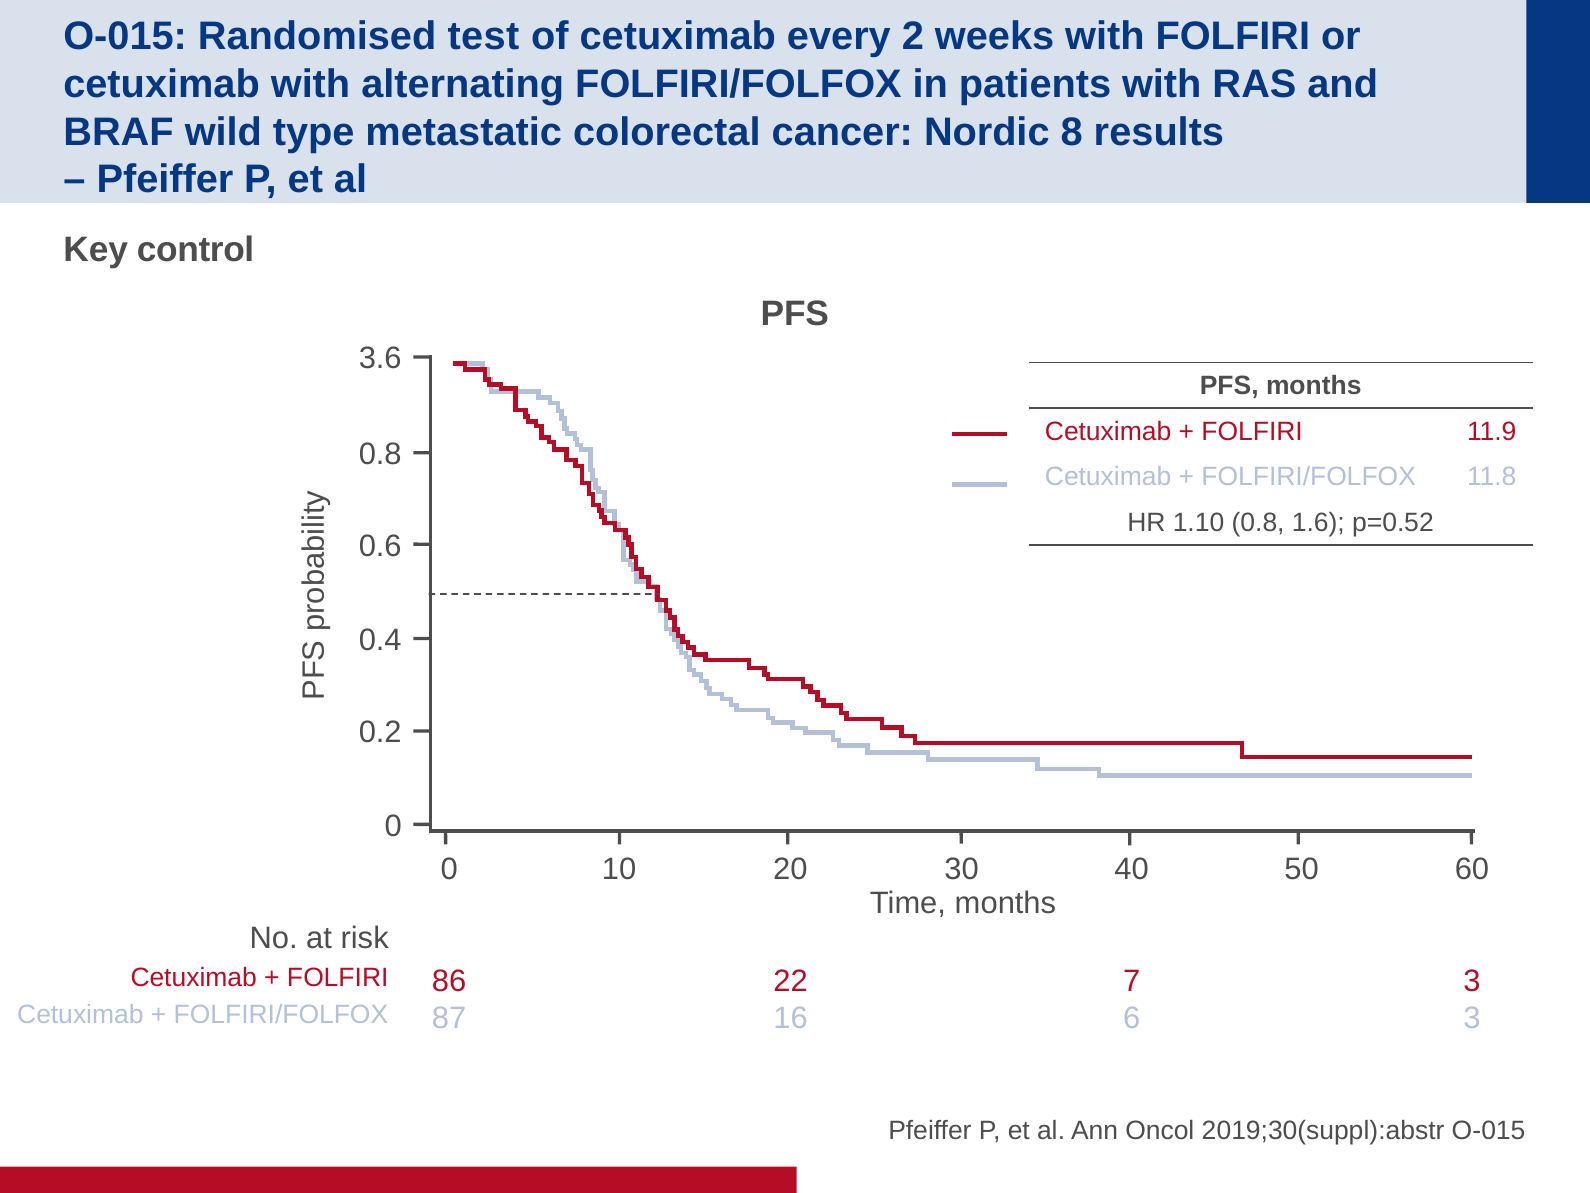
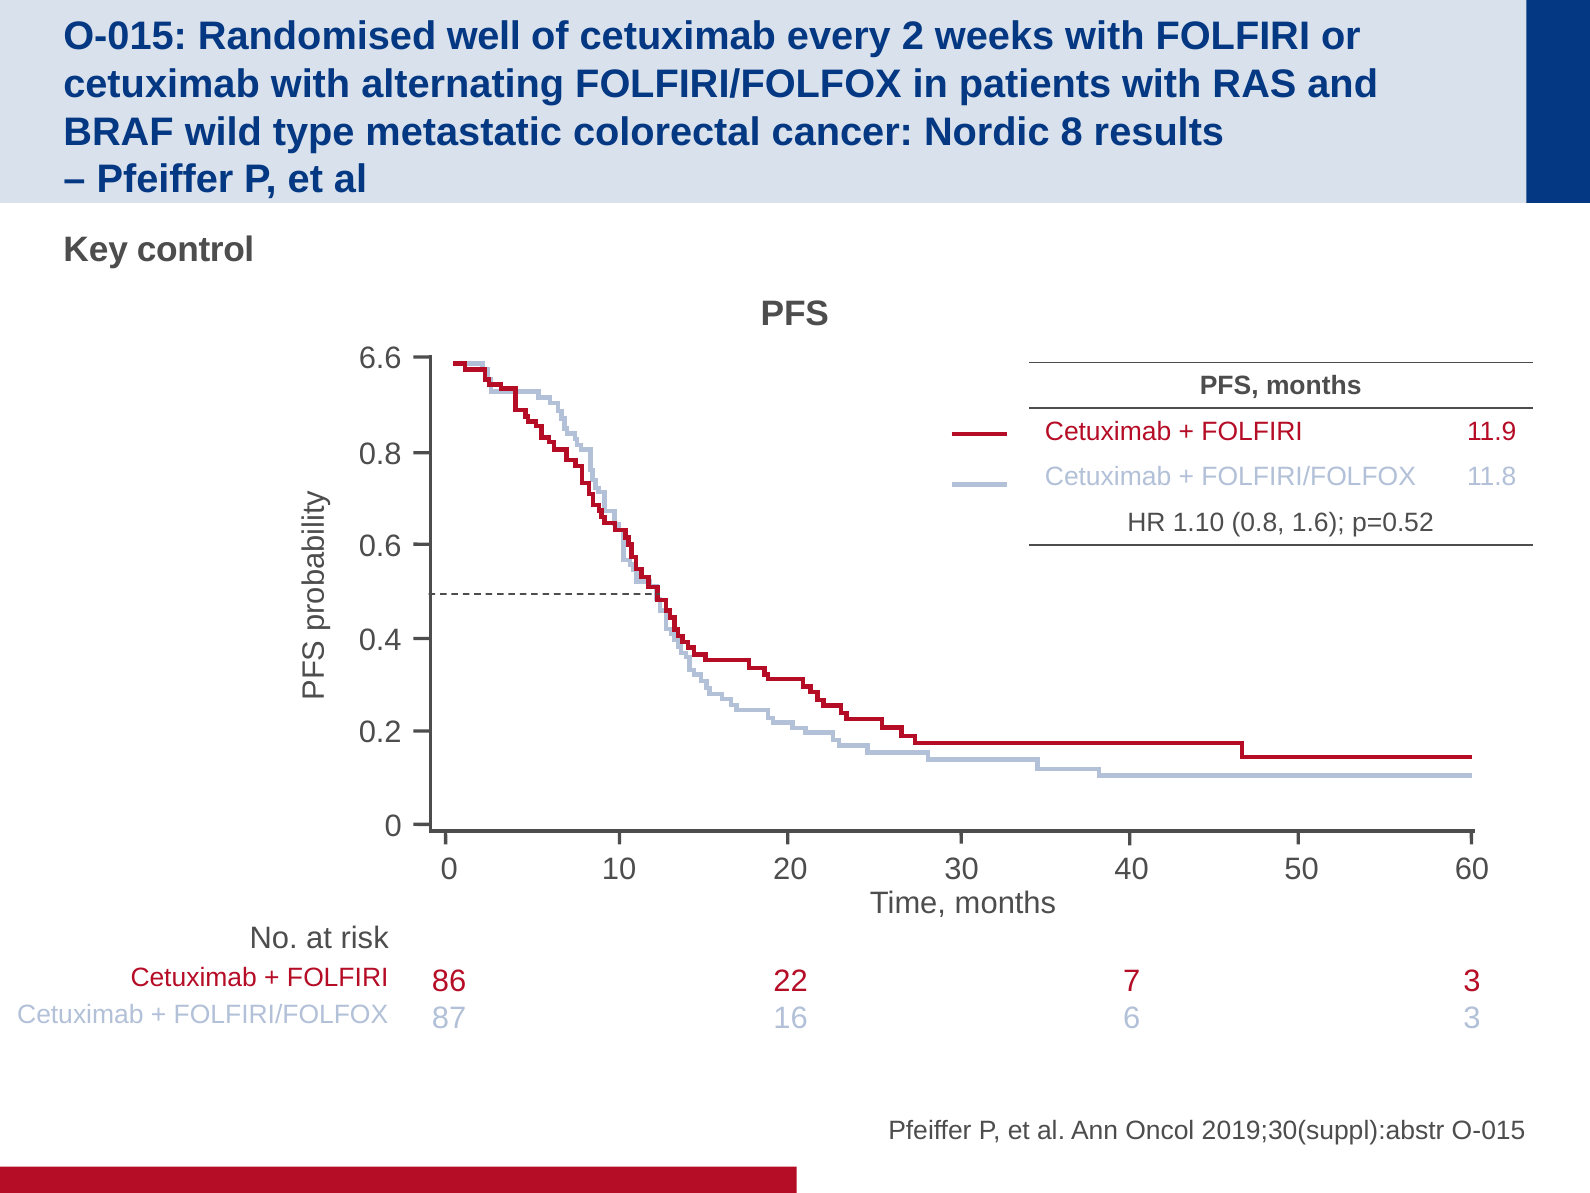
test: test -> well
3.6: 3.6 -> 6.6
